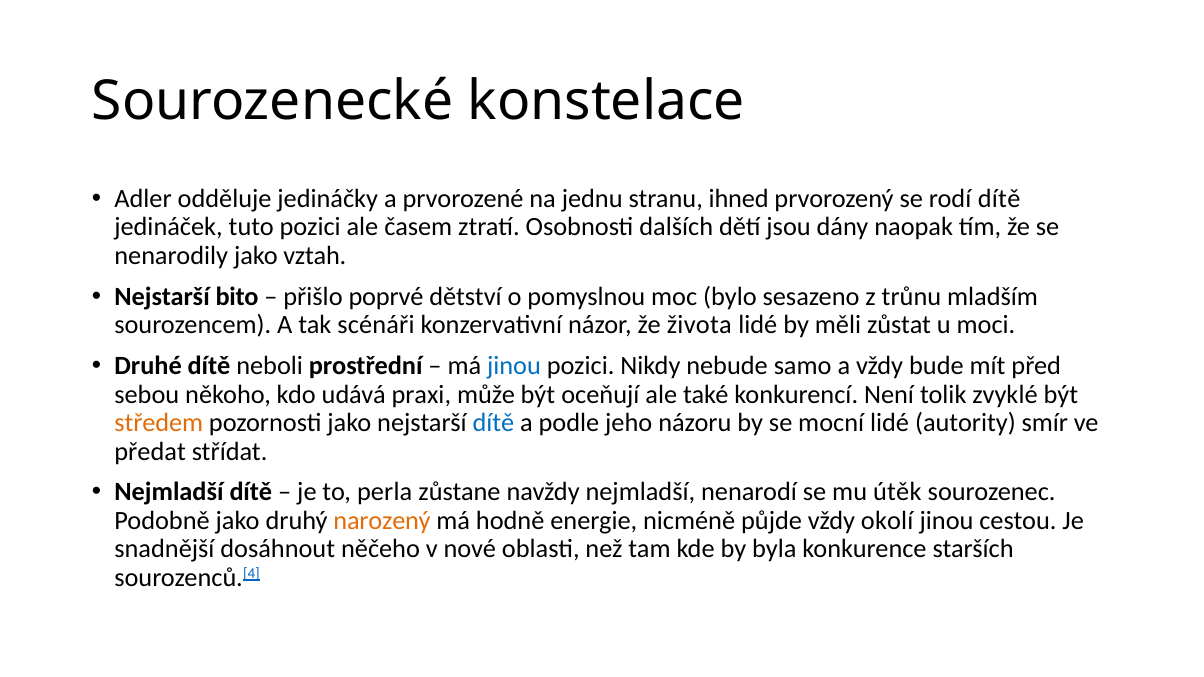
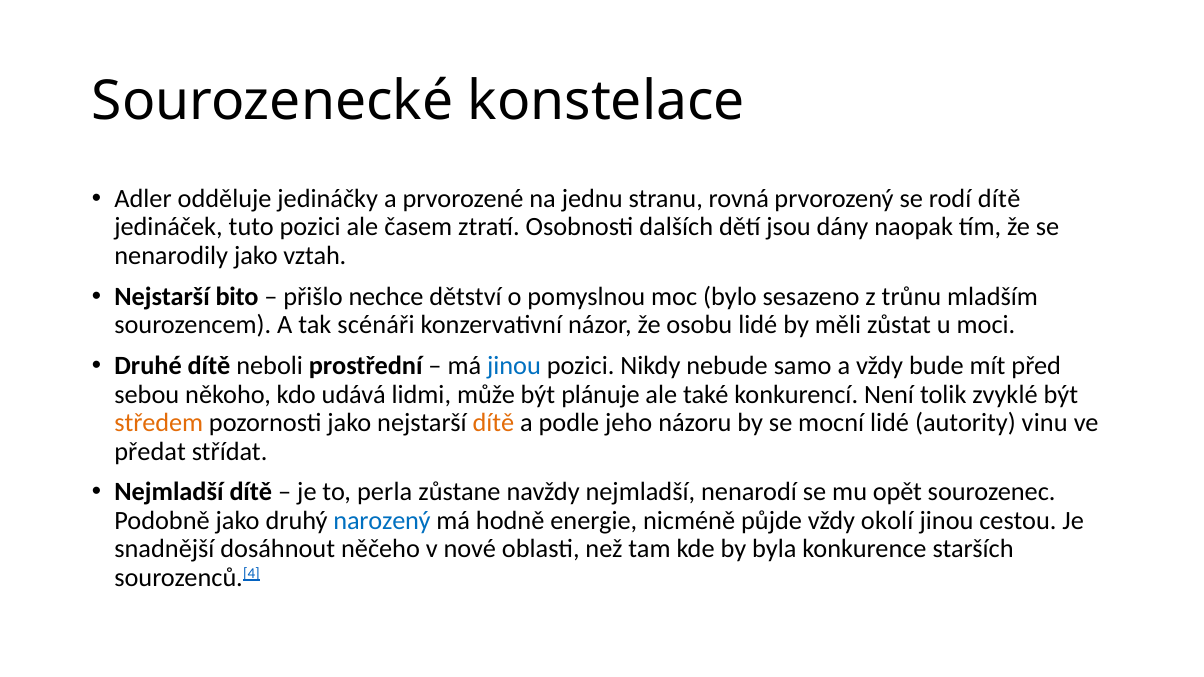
ihned: ihned -> rovná
poprvé: poprvé -> nechce
života: života -> osobu
praxi: praxi -> lidmi
oceňují: oceňují -> plánuje
dítě at (493, 423) colour: blue -> orange
smír: smír -> vinu
útěk: útěk -> opět
narozený colour: orange -> blue
